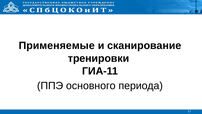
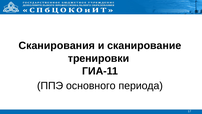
Применяемые: Применяемые -> Сканирования
